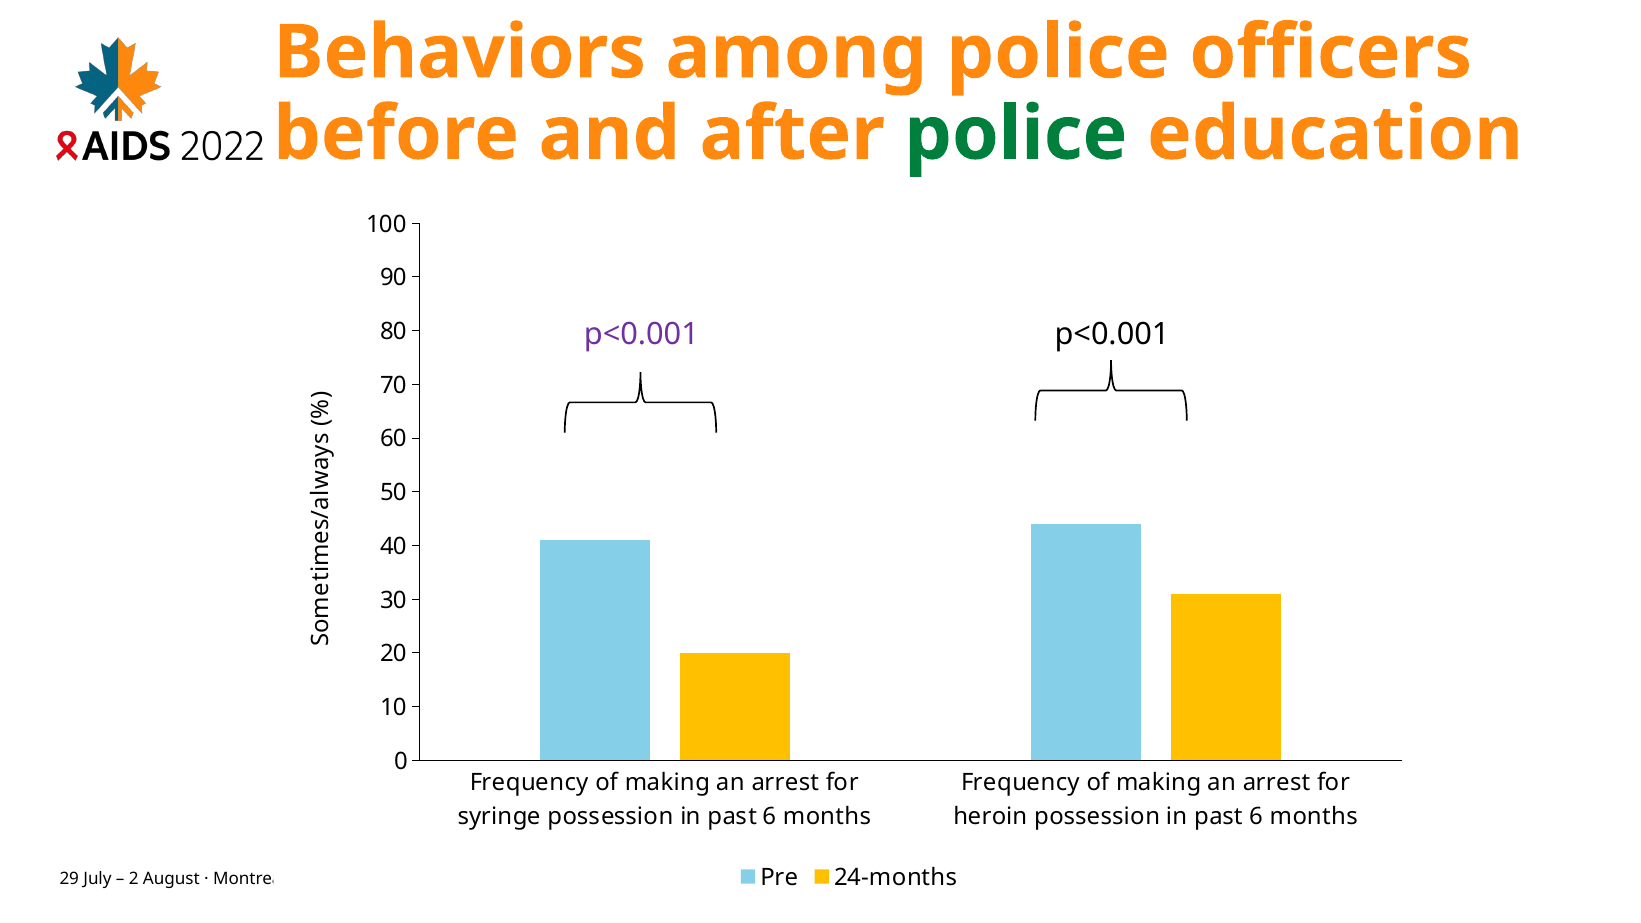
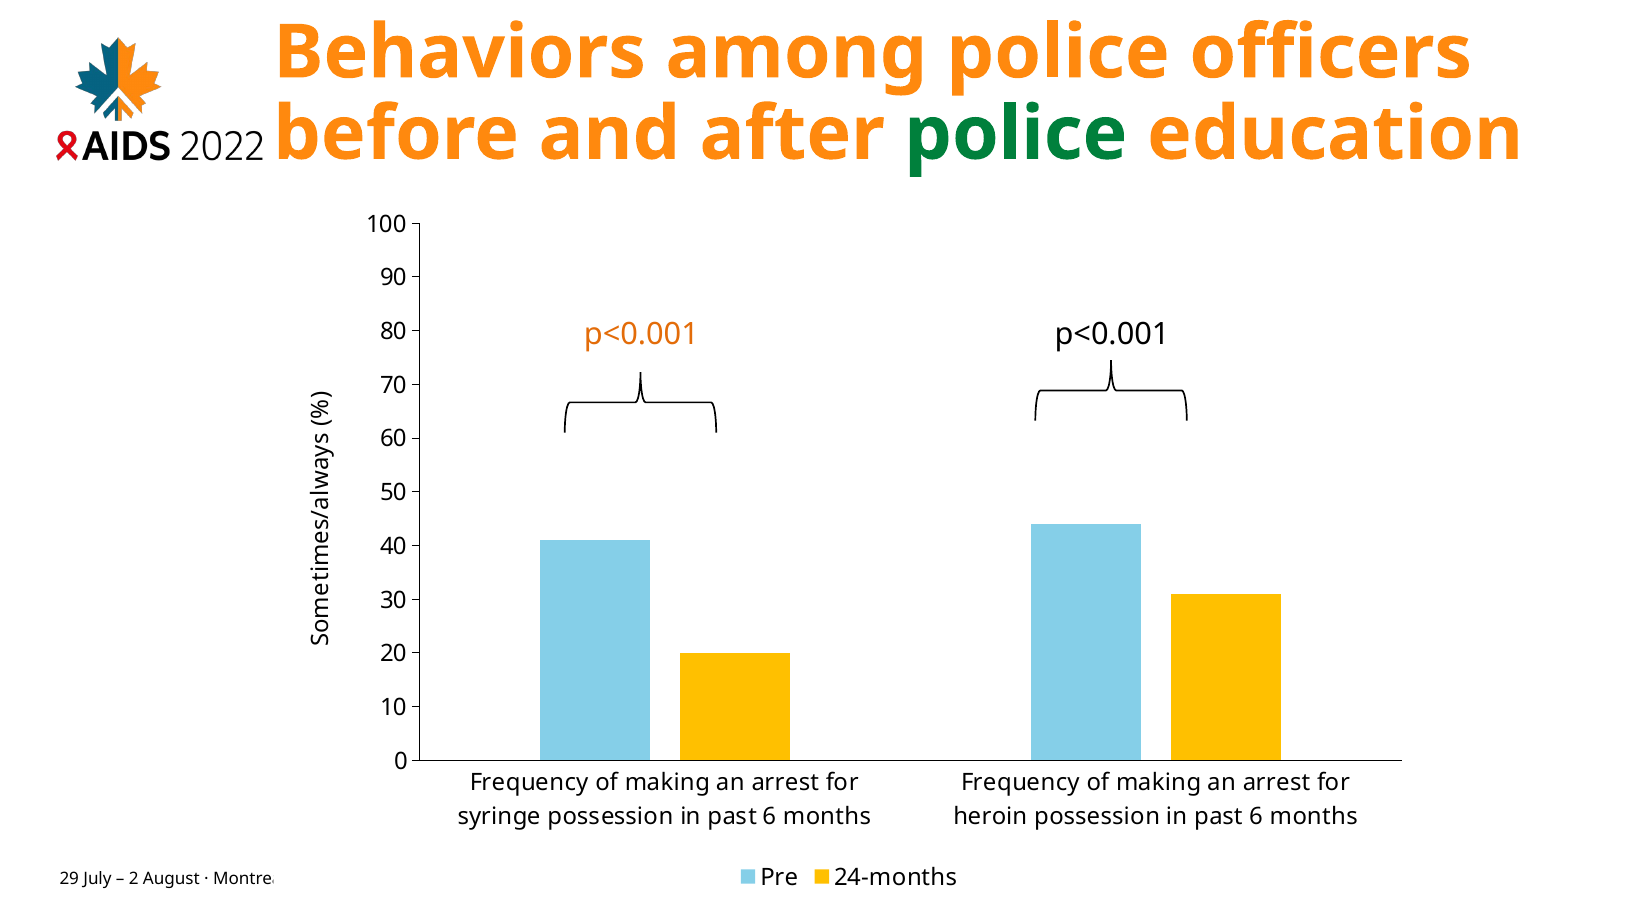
p<0.001 at (641, 334) colour: purple -> orange
